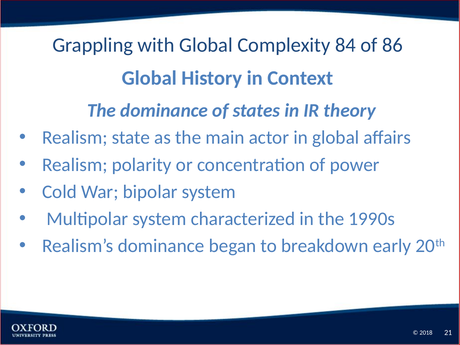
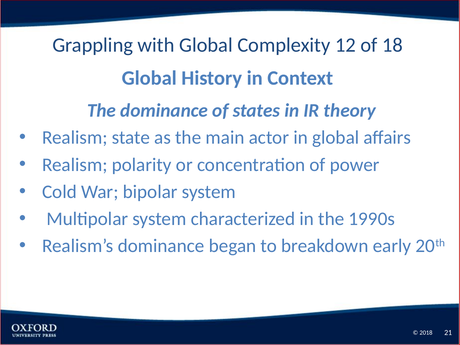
84: 84 -> 12
86: 86 -> 18
